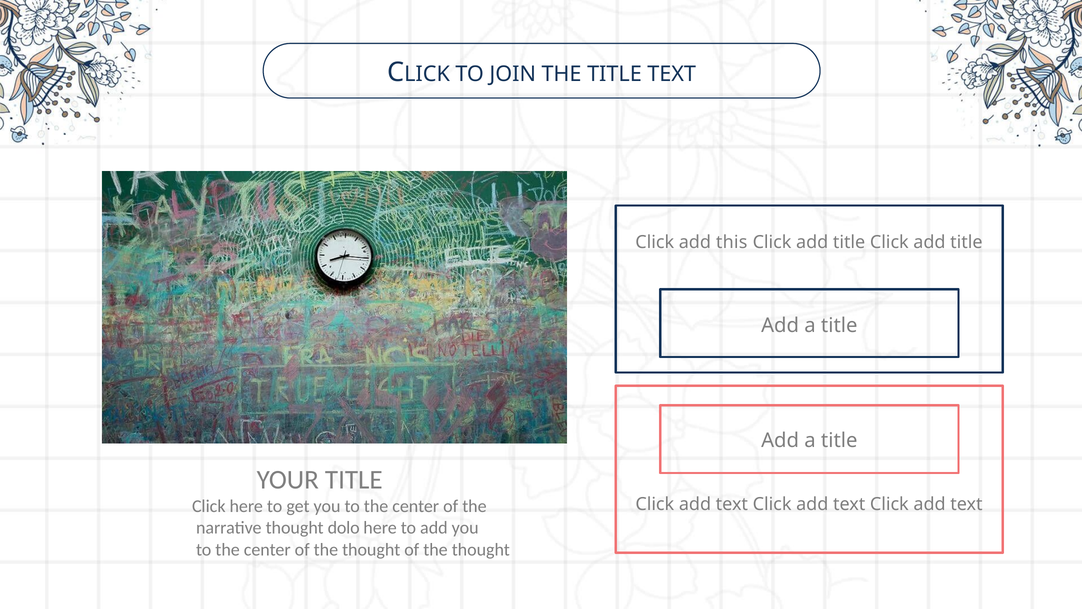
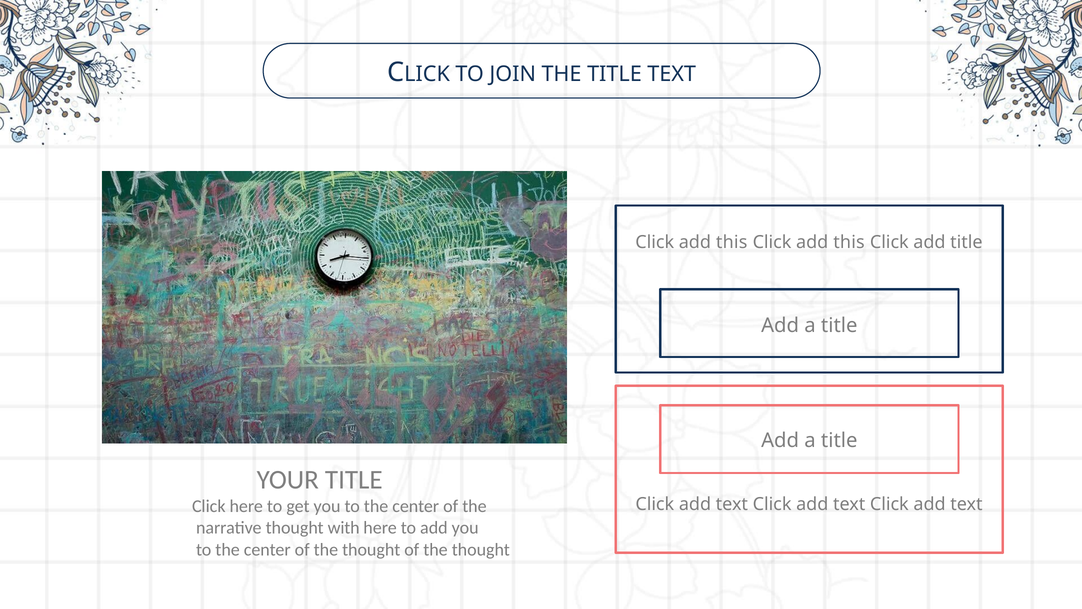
title at (849, 242): title -> this
dolo: dolo -> with
